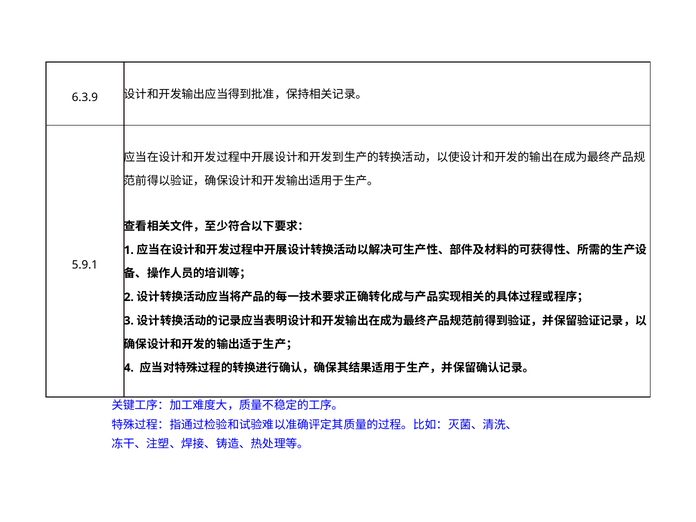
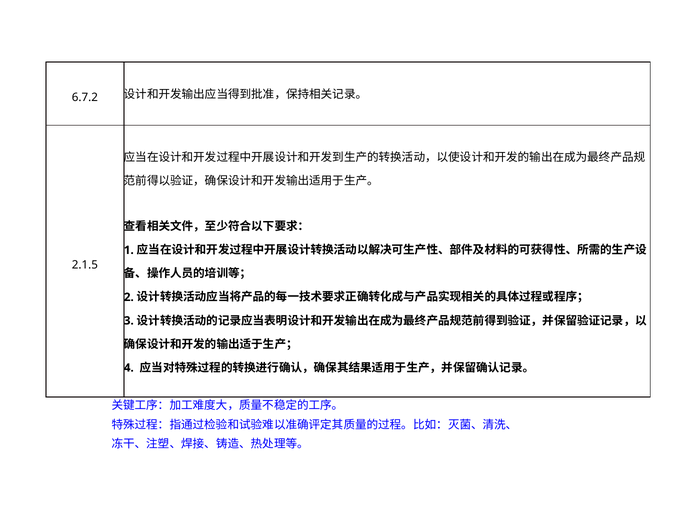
6.3.9: 6.3.9 -> 6.7.2
5.9.1: 5.9.1 -> 2.1.5
